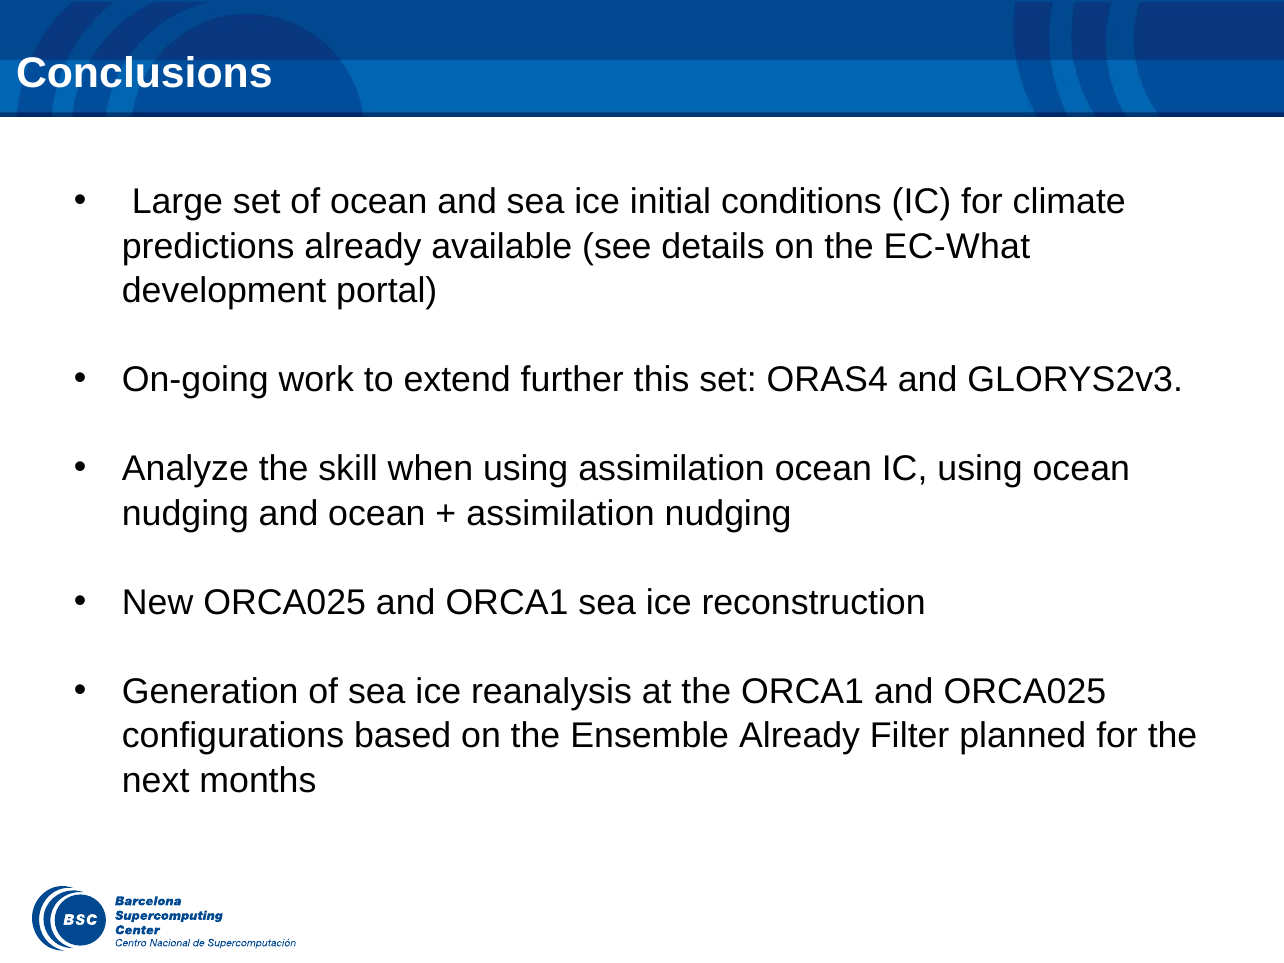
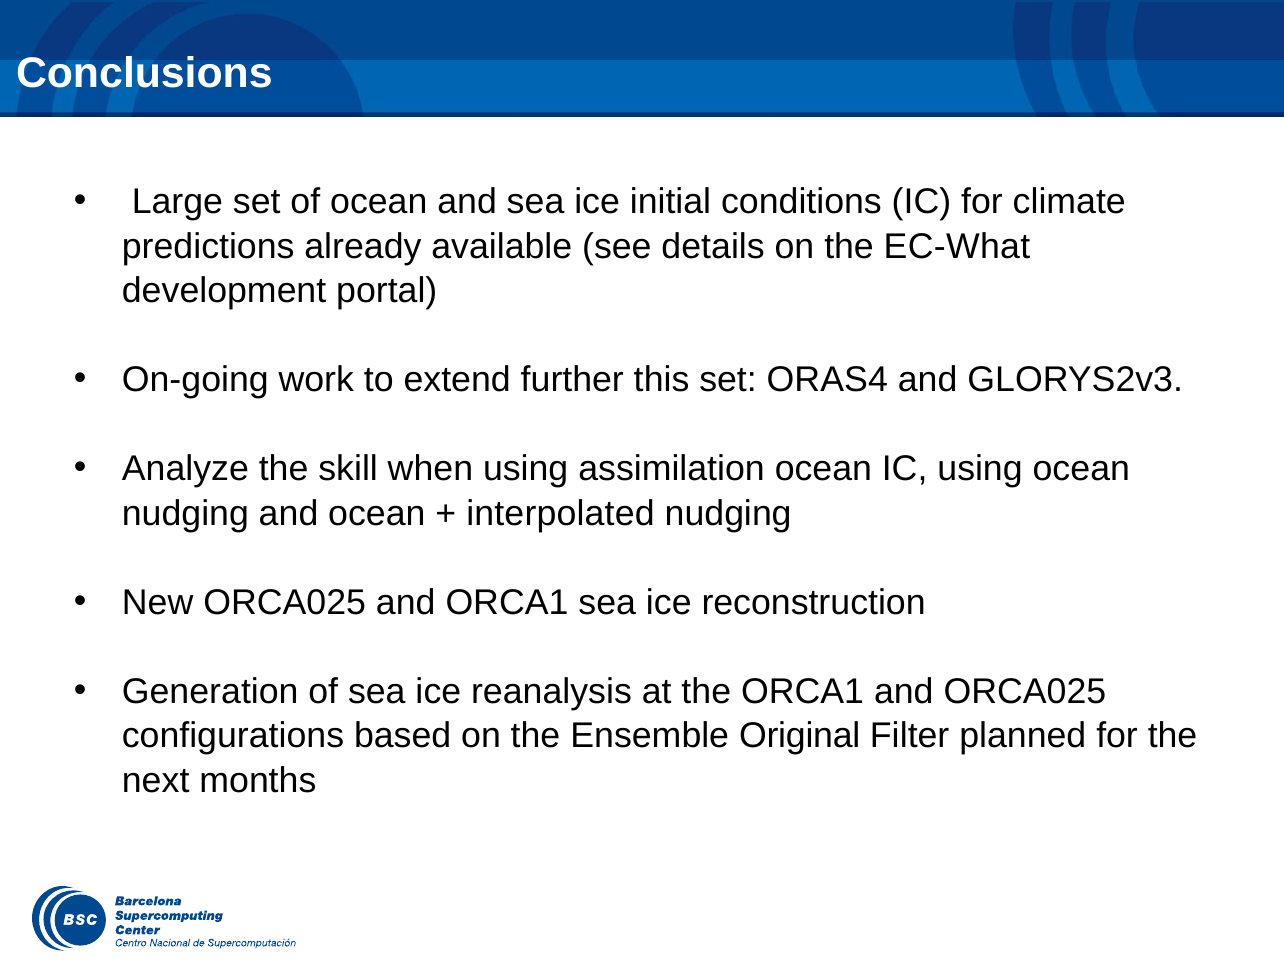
assimilation at (560, 513): assimilation -> interpolated
Ensemble Already: Already -> Original
